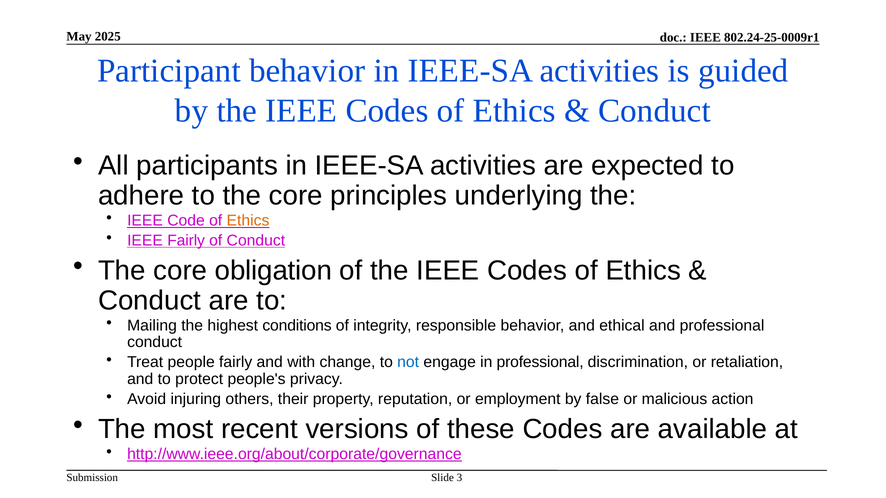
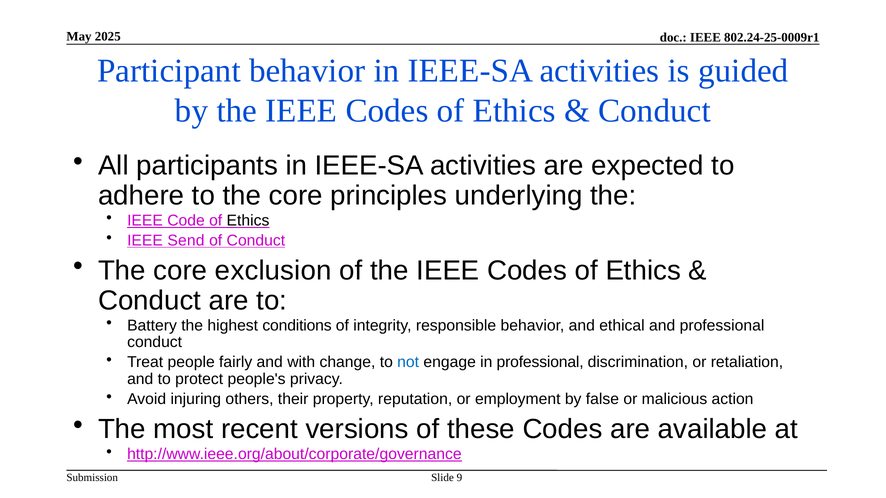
Ethics at (248, 221) colour: orange -> black
IEEE Fairly: Fairly -> Send
obligation: obligation -> exclusion
Mailing: Mailing -> Battery
3: 3 -> 9
